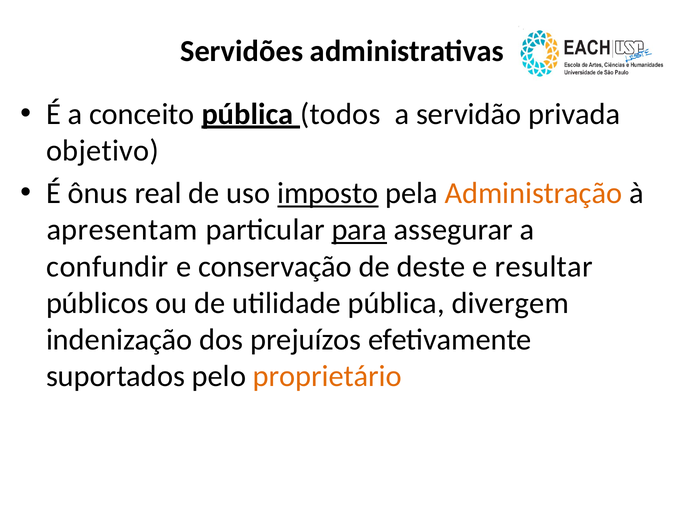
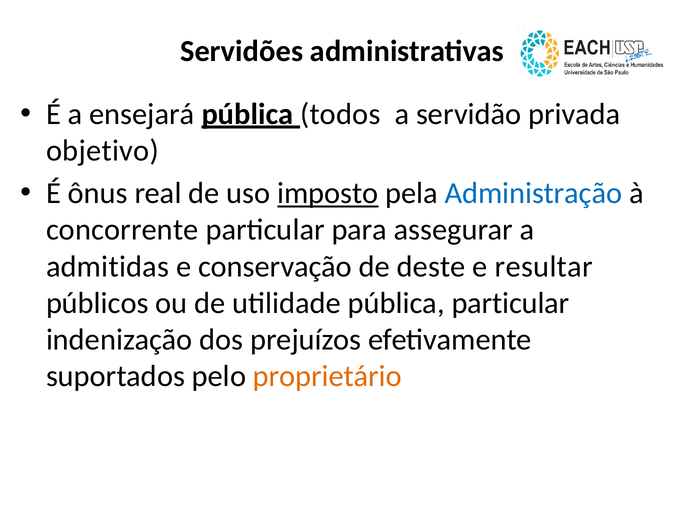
conceito: conceito -> ensejará
Administração colour: orange -> blue
apresentam: apresentam -> concorrente
para underline: present -> none
confundir: confundir -> admitidas
pública divergem: divergem -> particular
